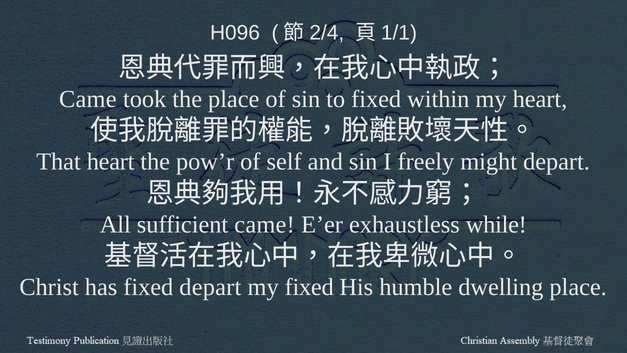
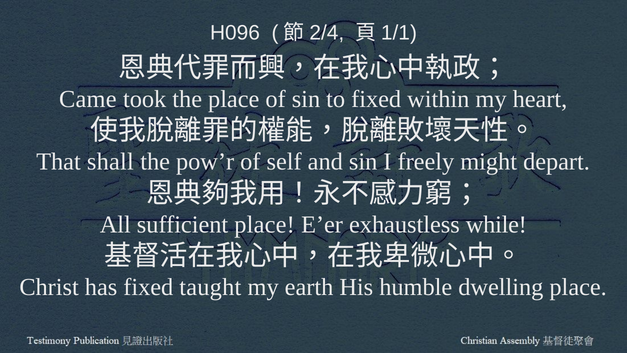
That heart: heart -> shall
sufficient came: came -> place
fixed depart: depart -> taught
my fixed: fixed -> earth
